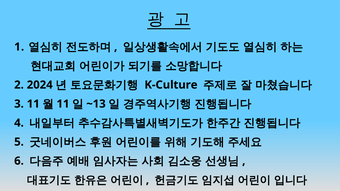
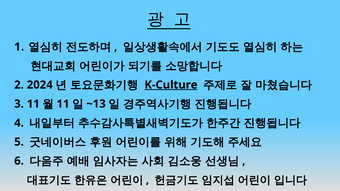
K-Culture underline: none -> present
